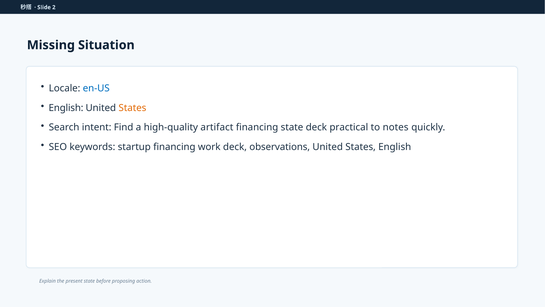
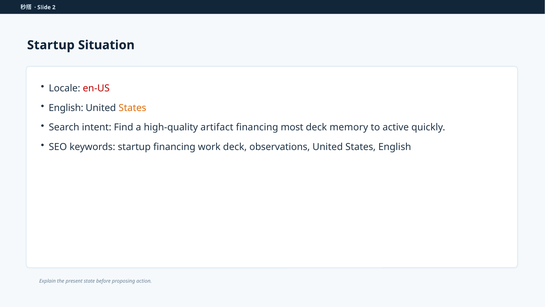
Missing at (51, 45): Missing -> Startup
en-US colour: blue -> red
financing state: state -> most
practical: practical -> memory
notes: notes -> active
